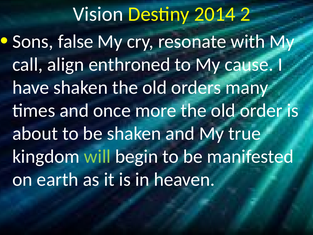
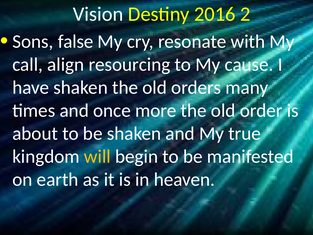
2014: 2014 -> 2016
enthroned: enthroned -> resourcing
will colour: light green -> yellow
